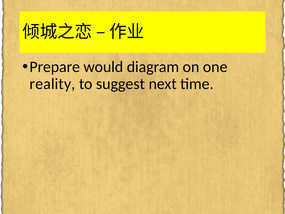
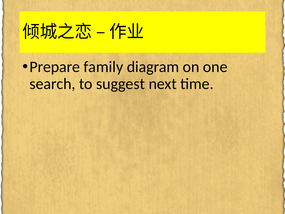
would: would -> family
reality: reality -> search
